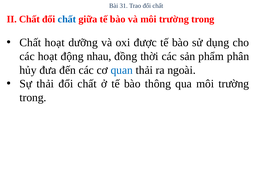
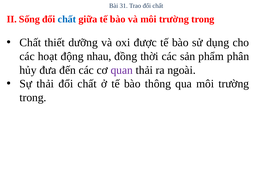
II Chất: Chất -> Sống
Chất hoạt: hoạt -> thiết
quan colour: blue -> purple
